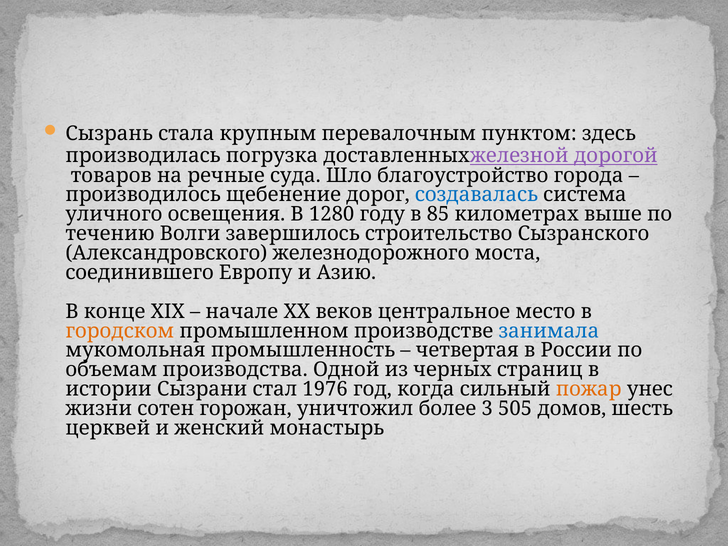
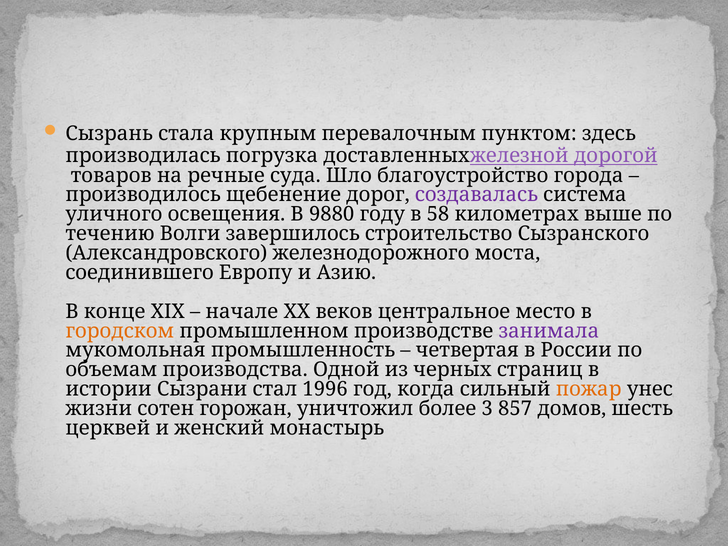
создавалась colour: blue -> purple
1280: 1280 -> 9880
85: 85 -> 58
занимала colour: blue -> purple
1976: 1976 -> 1996
505: 505 -> 857
